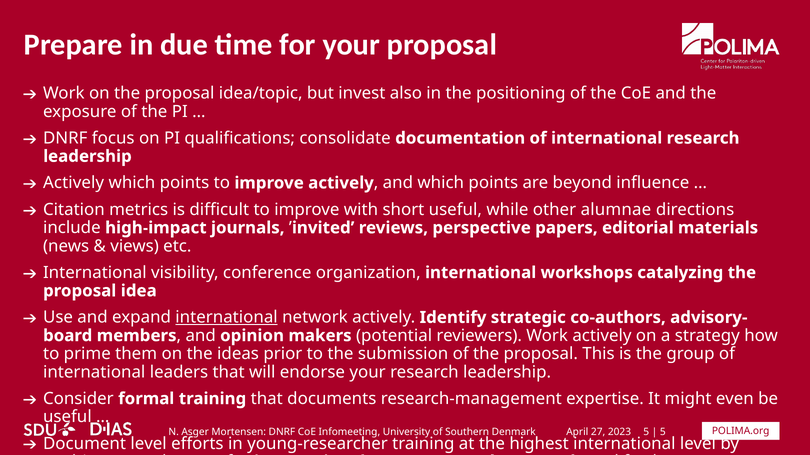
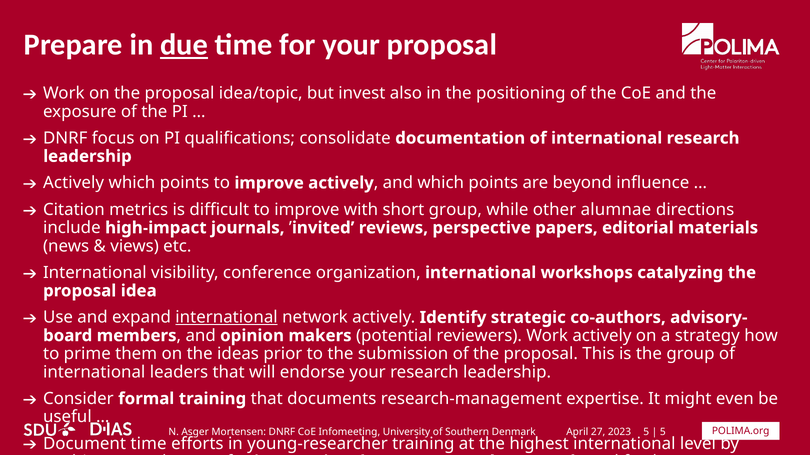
due underline: none -> present
short useful: useful -> group
Document level: level -> time
